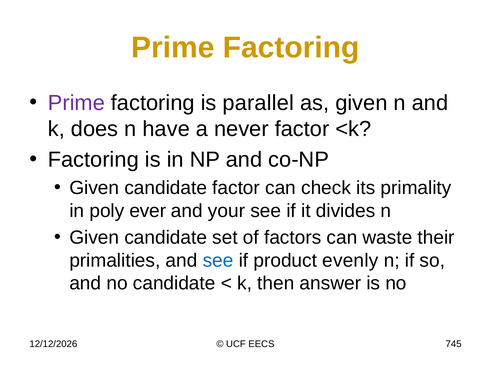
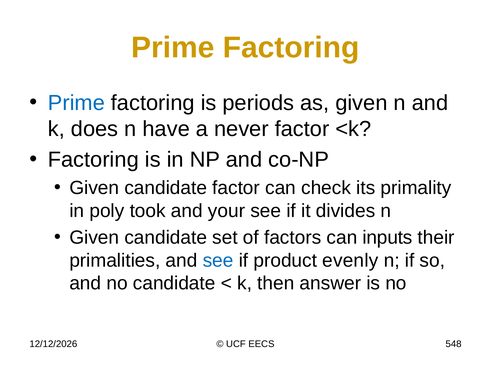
Prime at (76, 103) colour: purple -> blue
parallel: parallel -> periods
ever: ever -> took
waste: waste -> inputs
745: 745 -> 548
